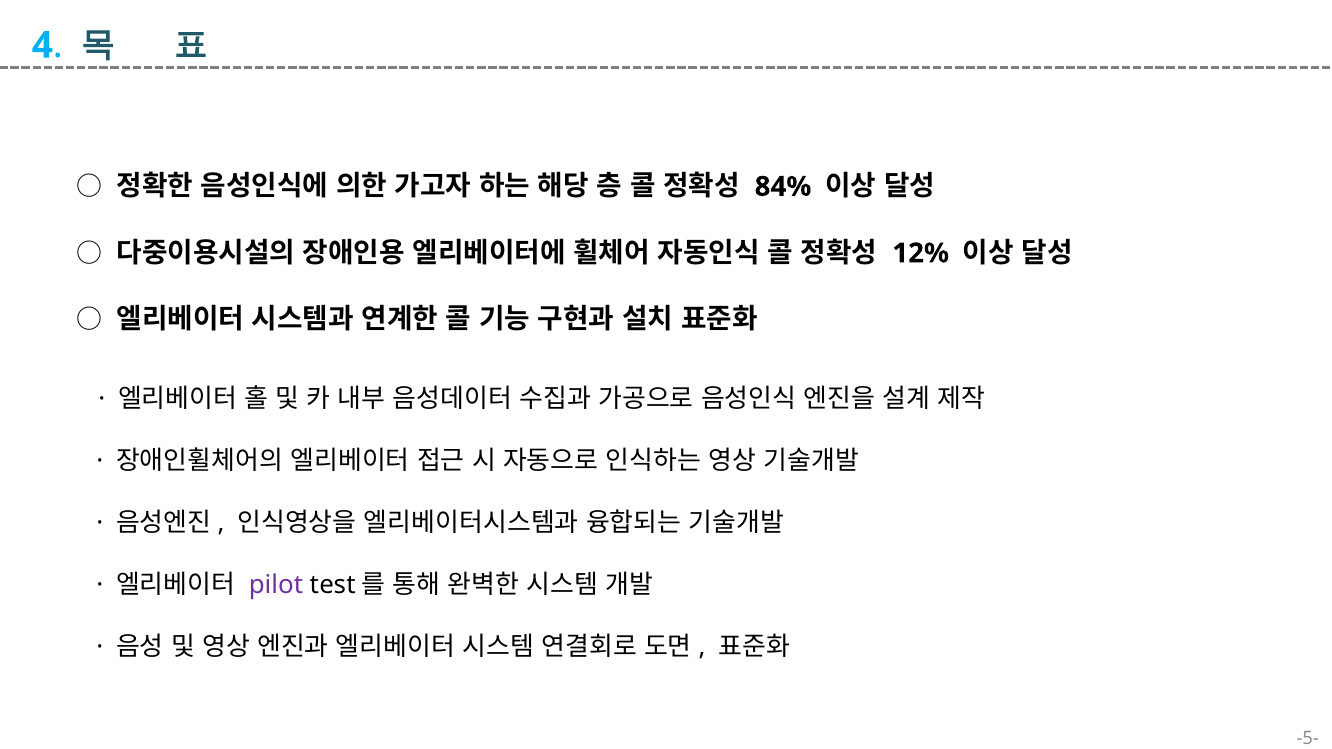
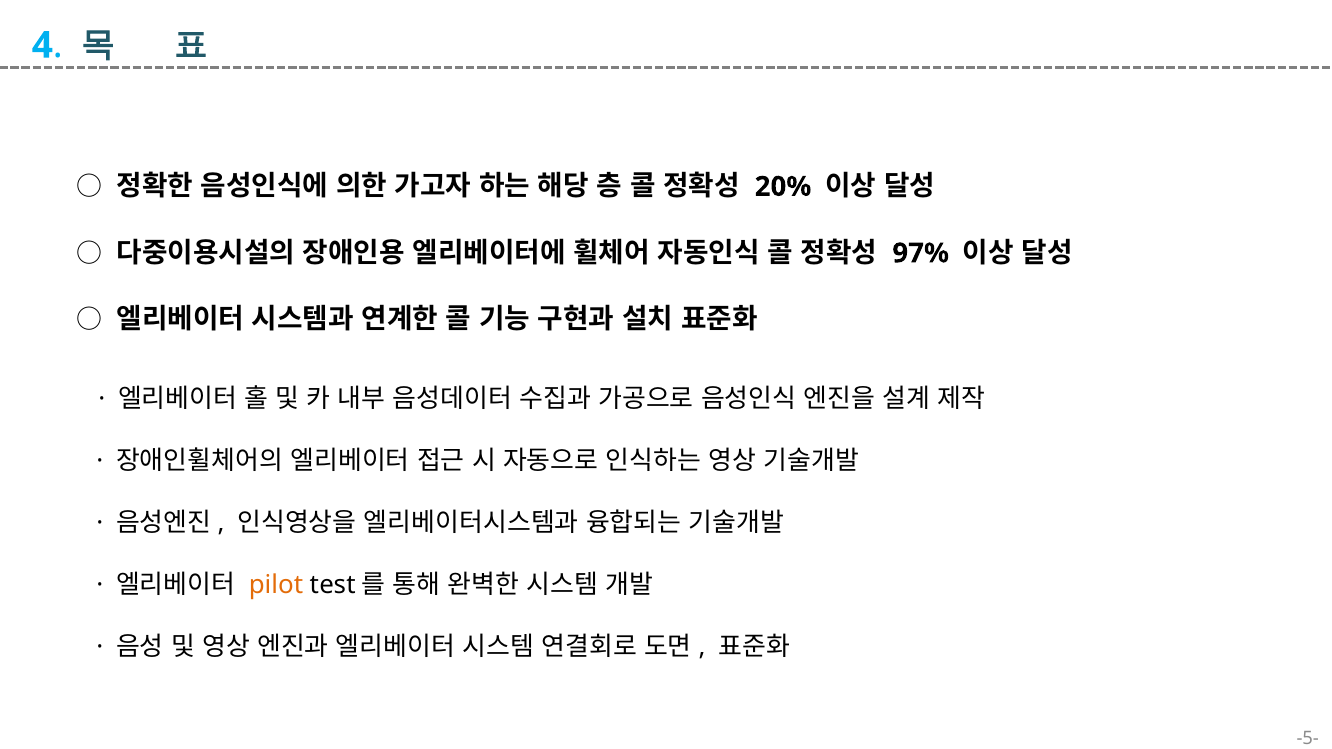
84%: 84% -> 20%
12%: 12% -> 97%
pilot colour: purple -> orange
